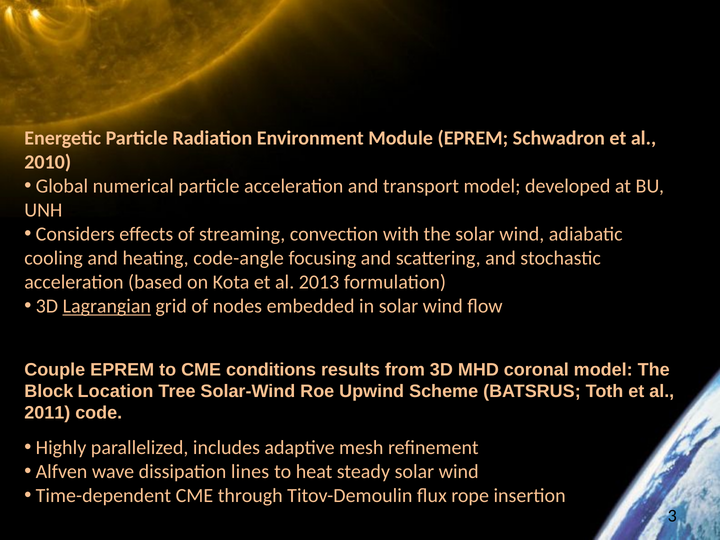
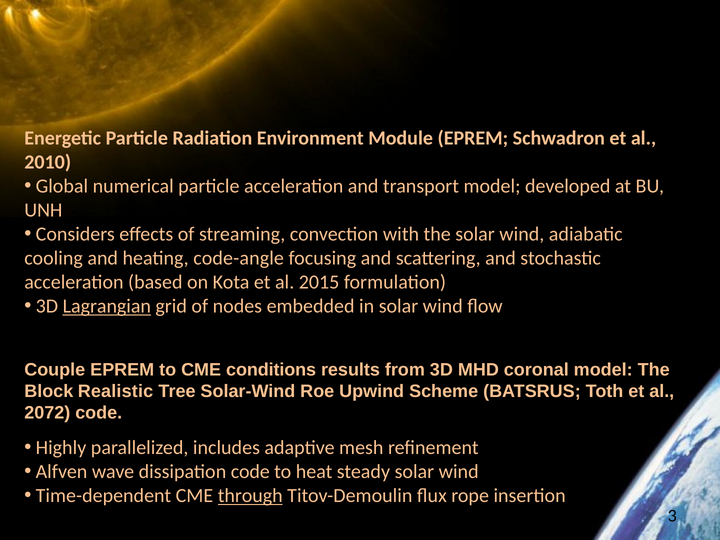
2013: 2013 -> 2015
Location: Location -> Realistic
2011: 2011 -> 2072
dissipation lines: lines -> code
through underline: none -> present
